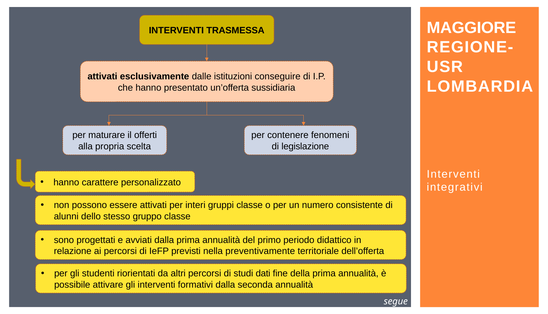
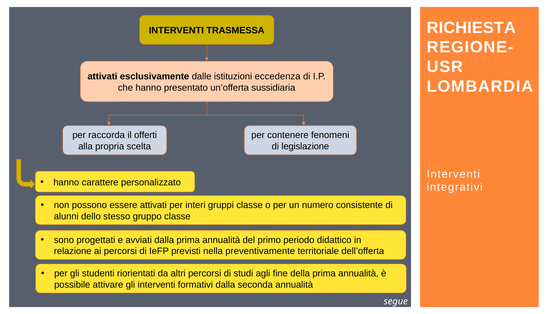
MAGGIORE: MAGGIORE -> RICHIESTA
conseguire: conseguire -> eccedenza
maturare: maturare -> raccorda
dati: dati -> agli
